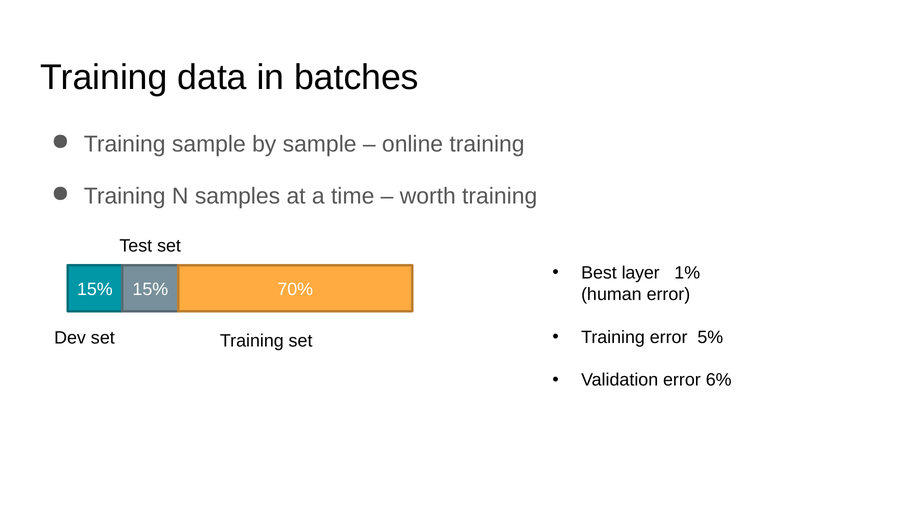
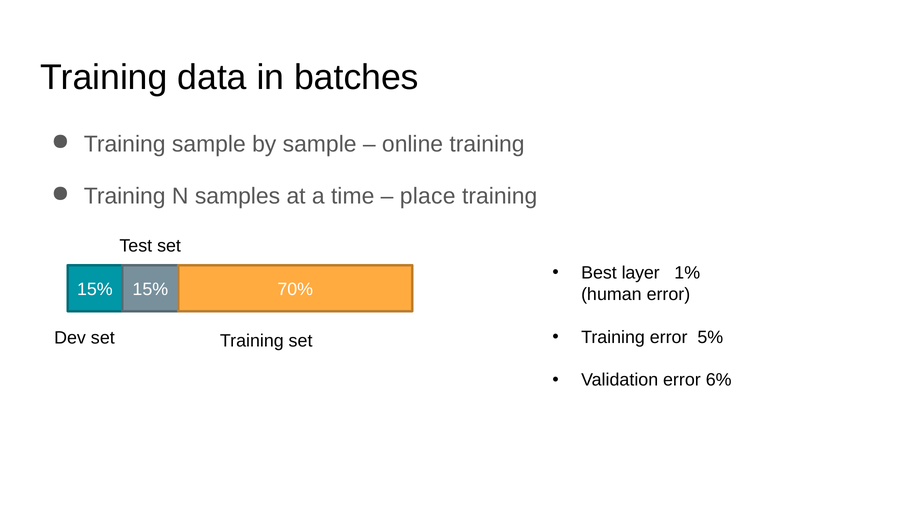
worth: worth -> place
